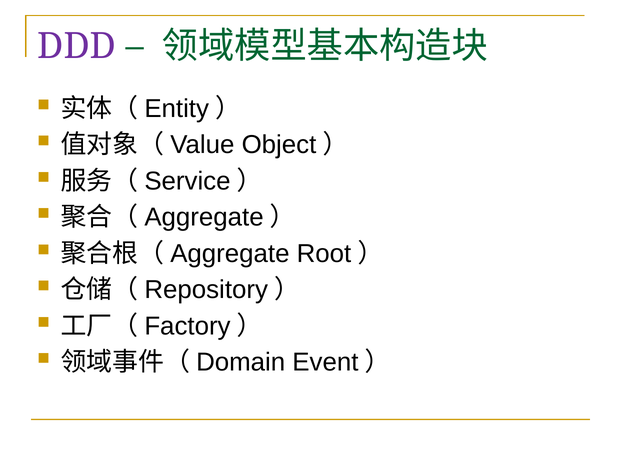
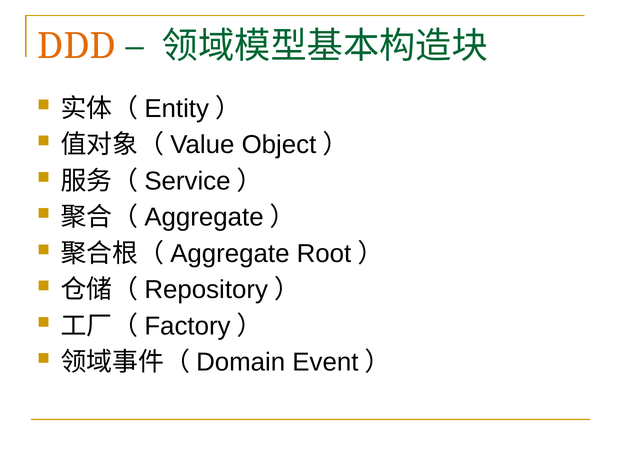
DDD colour: purple -> orange
